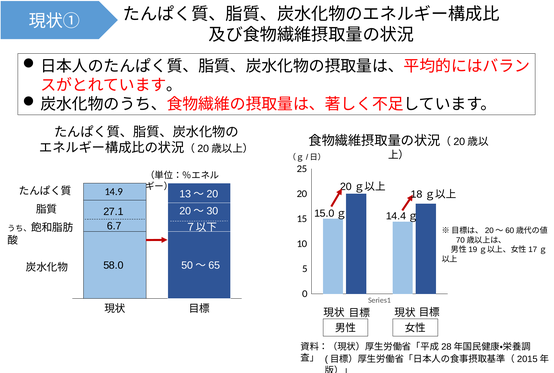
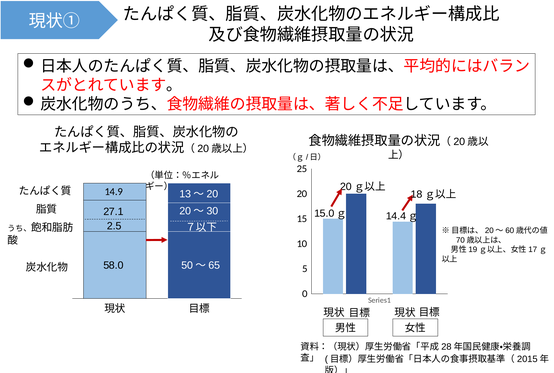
6.7: 6.7 -> 2.5
